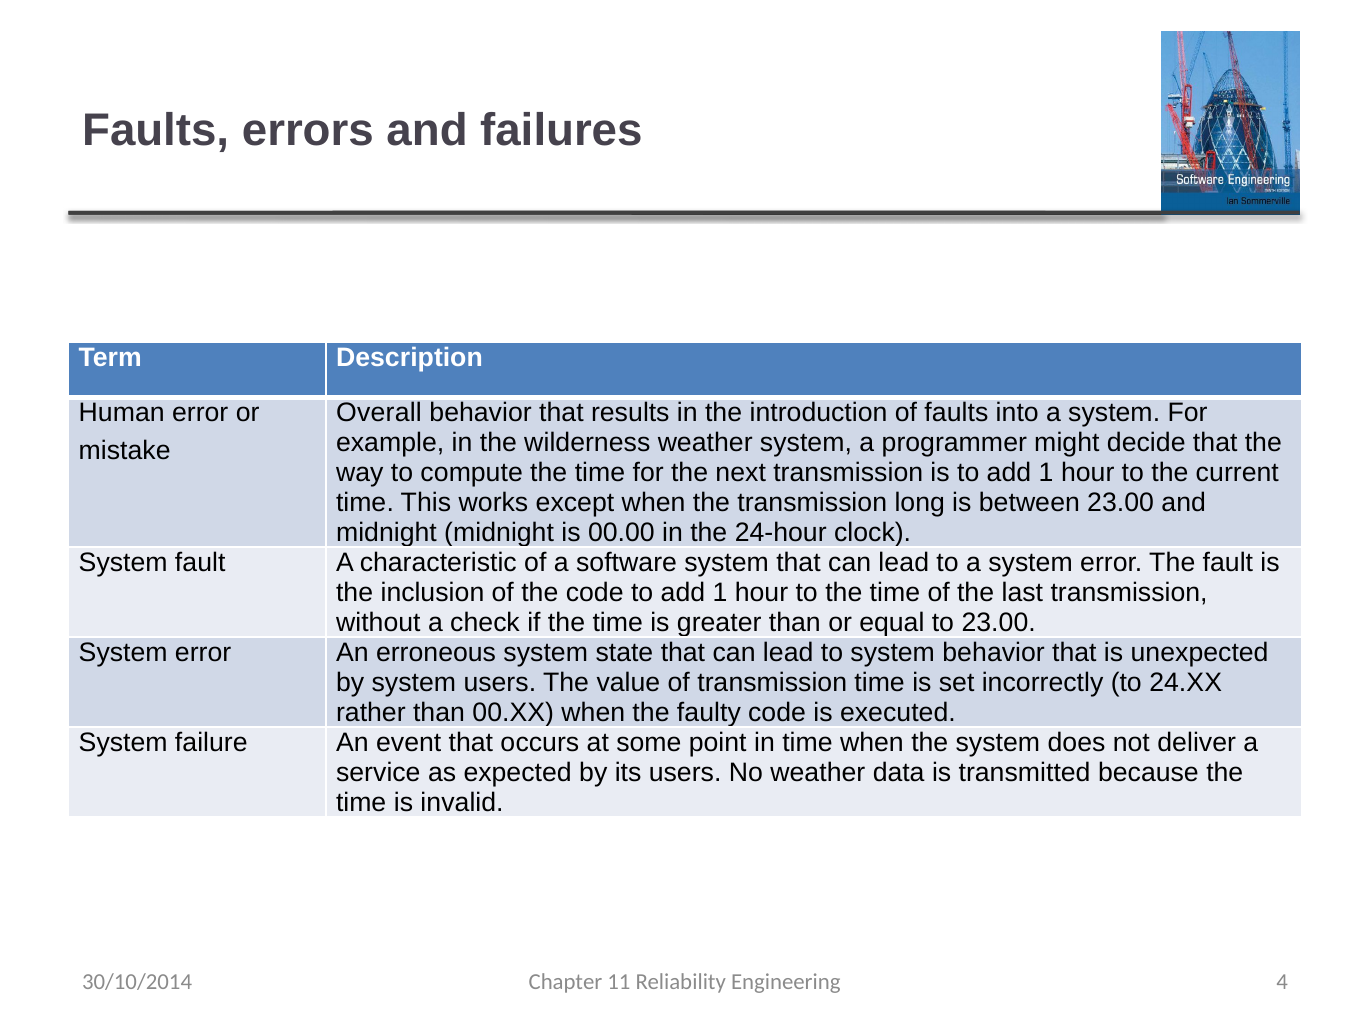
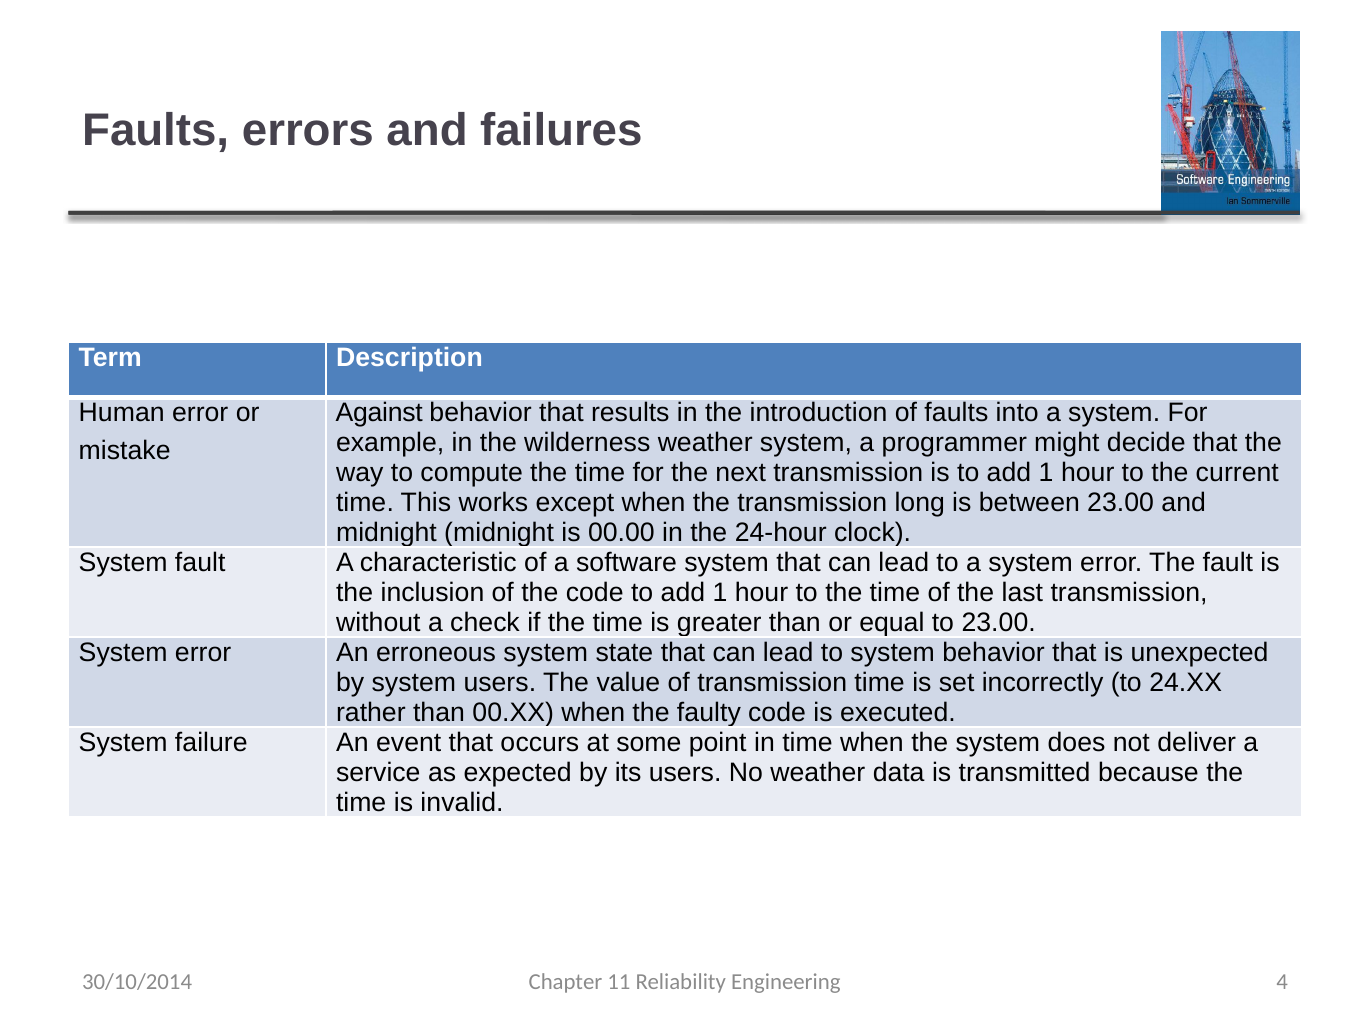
Overall: Overall -> Against
